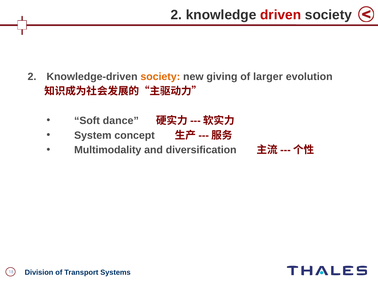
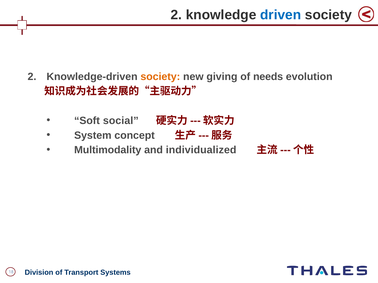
driven colour: red -> blue
larger: larger -> needs
dance: dance -> social
diversification: diversification -> individualized
